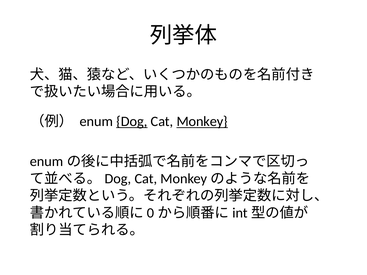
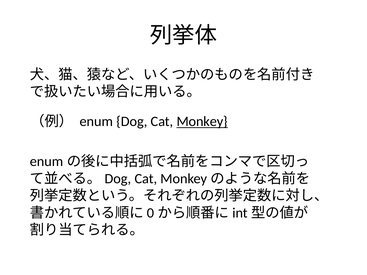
Dog underline: present -> none
